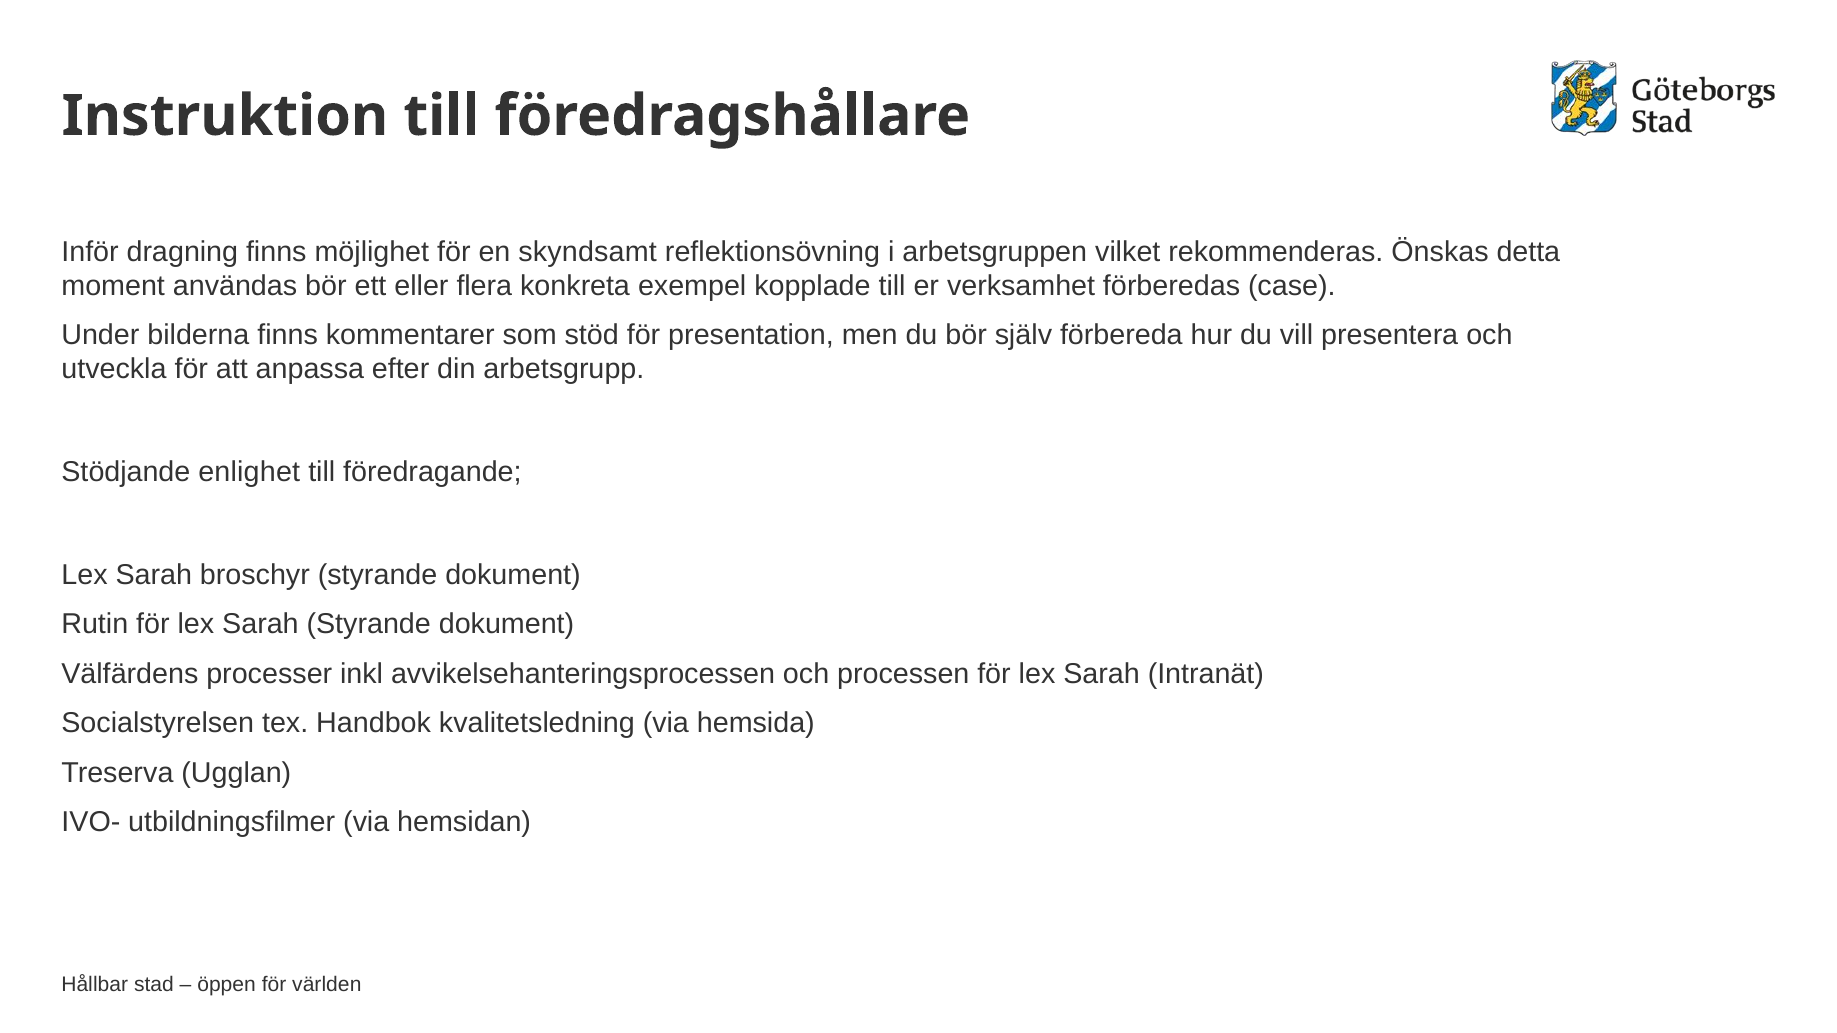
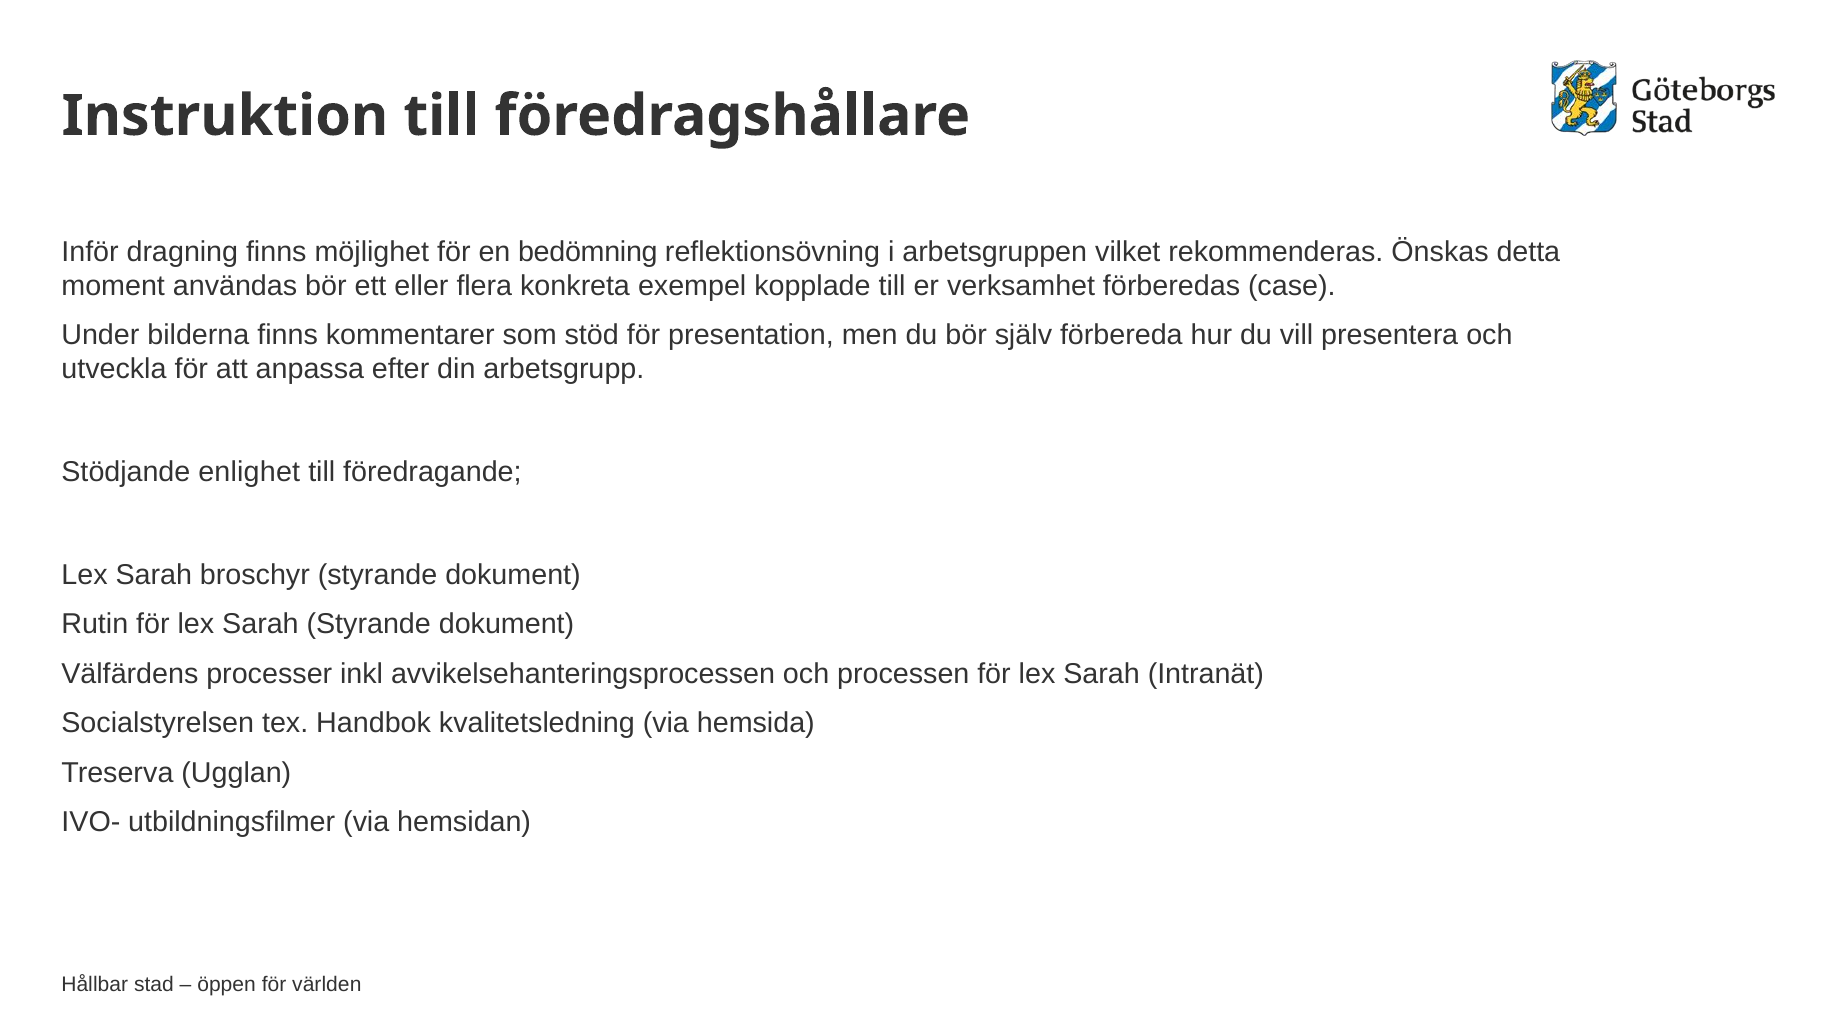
skyndsamt: skyndsamt -> bedömning
